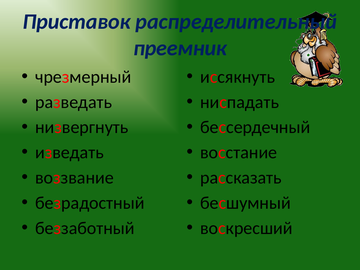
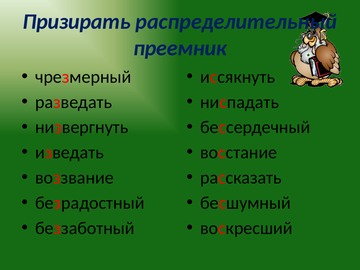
Приставок: Приставок -> Призирать
